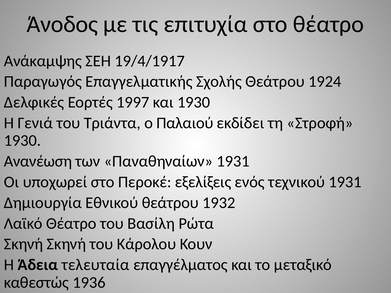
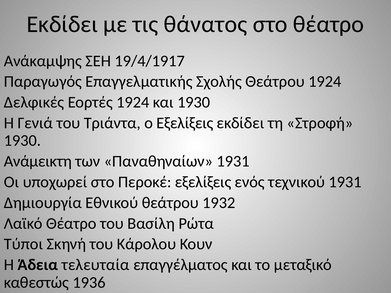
Άνοδος at (62, 24): Άνοδος -> Εκδίδει
επιτυχία: επιτυχία -> θάνατος
Εορτές 1997: 1997 -> 1924
ο Παλαιού: Παλαιού -> Εξελίξεις
Ανανέωση: Ανανέωση -> Ανάμεικτη
Σκηνή at (24, 244): Σκηνή -> Τύποι
